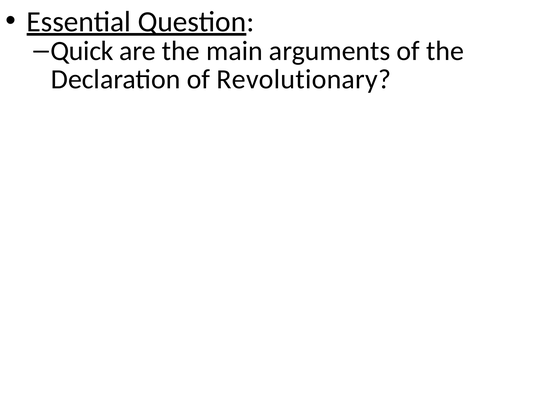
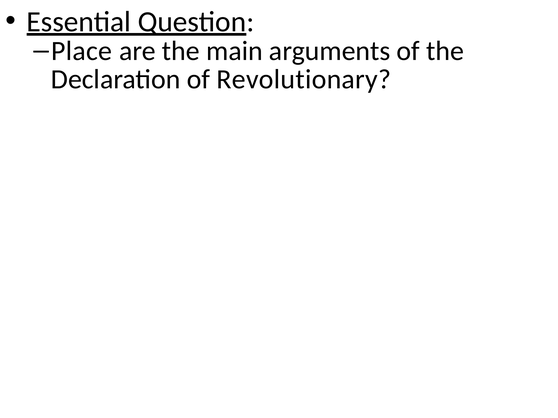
Quick: Quick -> Place
